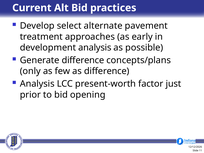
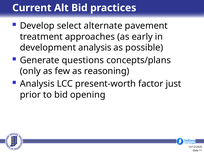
Generate difference: difference -> questions
as difference: difference -> reasoning
